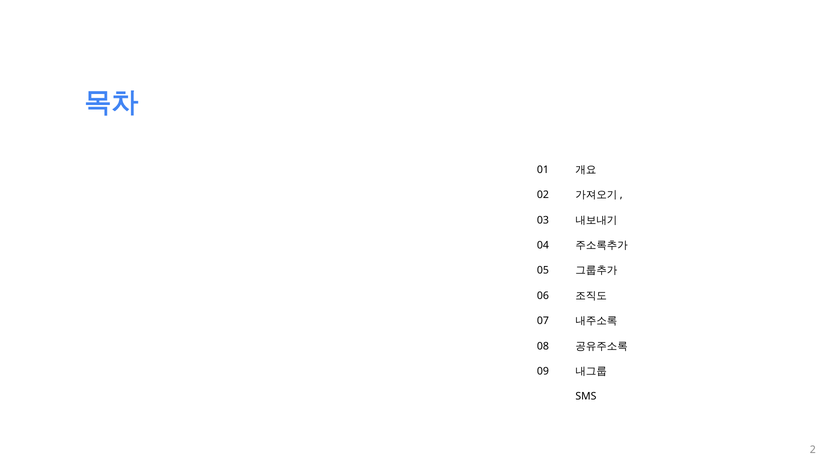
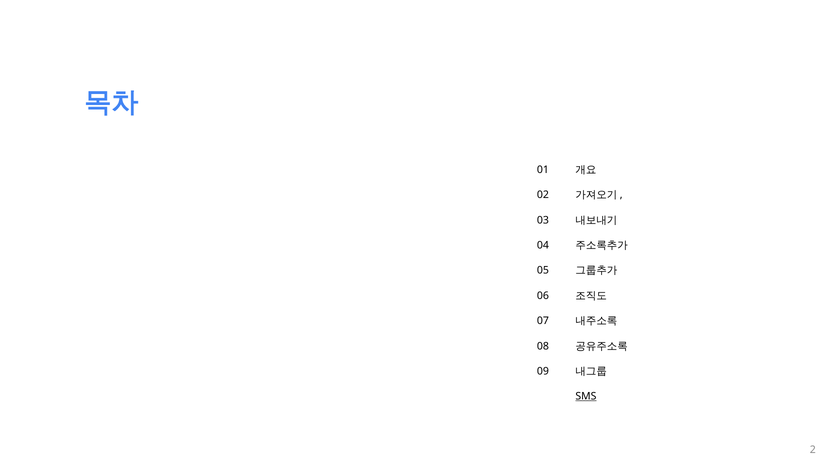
SMS underline: none -> present
